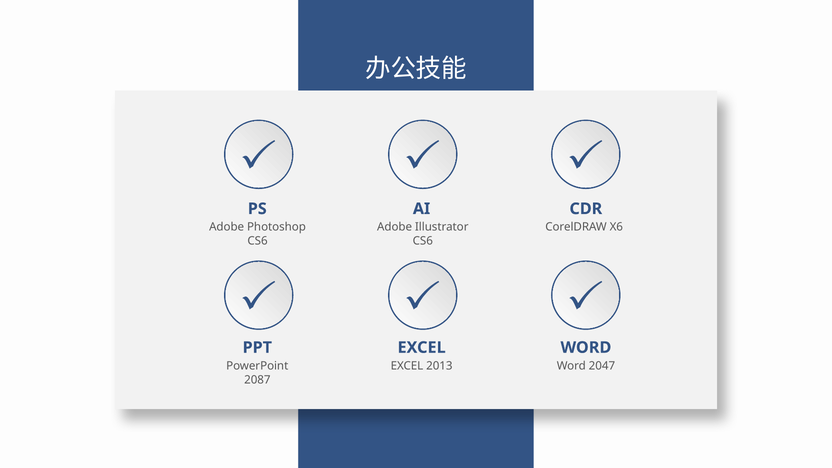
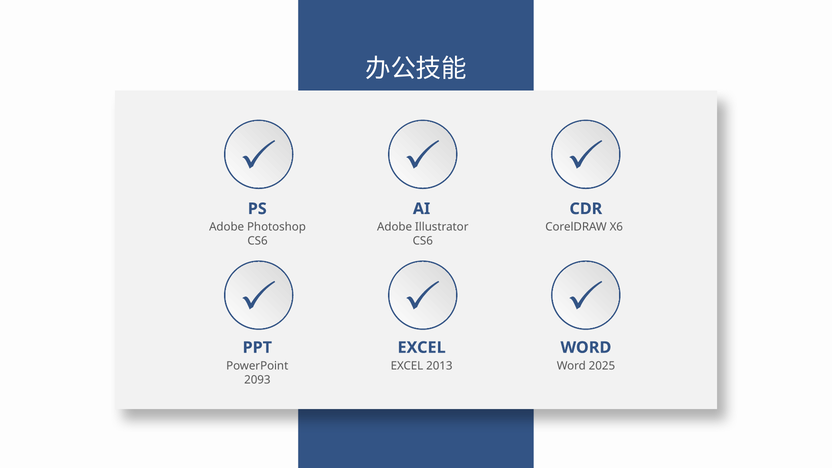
2047: 2047 -> 2025
2087: 2087 -> 2093
